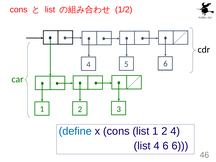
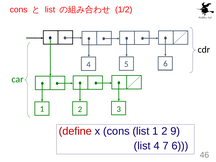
define colour: blue -> red
2 4: 4 -> 9
4 6: 6 -> 7
